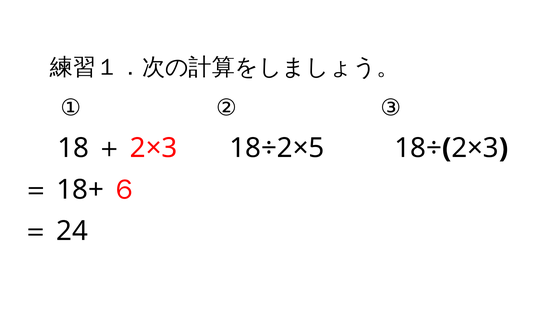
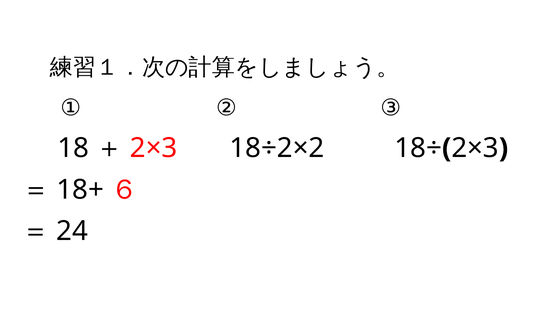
18÷2×5: 18÷2×5 -> 18÷2×2
